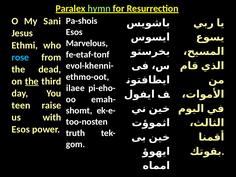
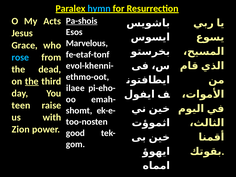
hymn colour: light green -> light blue
Pa-shois underline: none -> present
Sani: Sani -> Acts
Ethmi: Ethmi -> Grace
Esos at (21, 129): Esos -> Zion
truth: truth -> good
